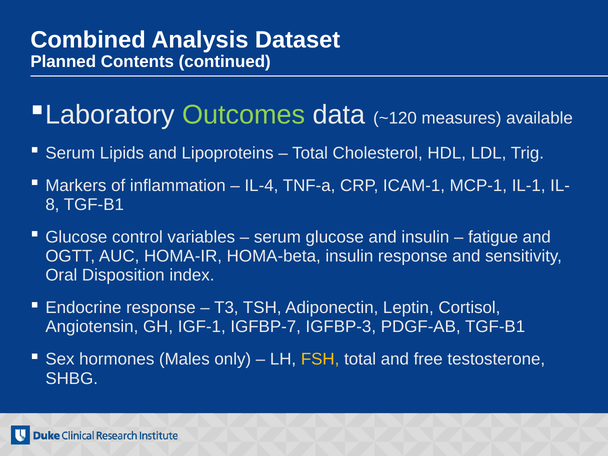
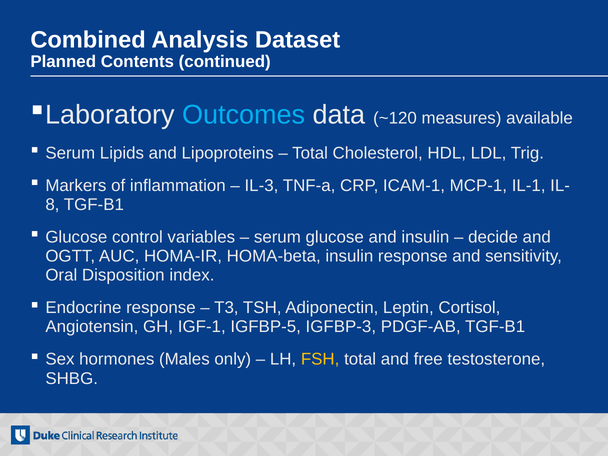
Outcomes colour: light green -> light blue
IL-4: IL-4 -> IL-3
fatigue: fatigue -> decide
IGFBP-7: IGFBP-7 -> IGFBP-5
